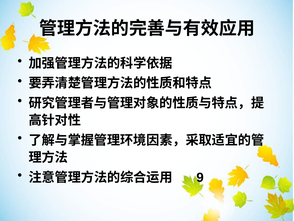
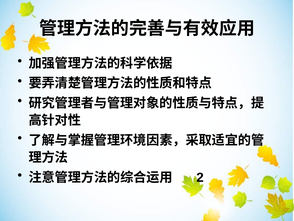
9: 9 -> 2
